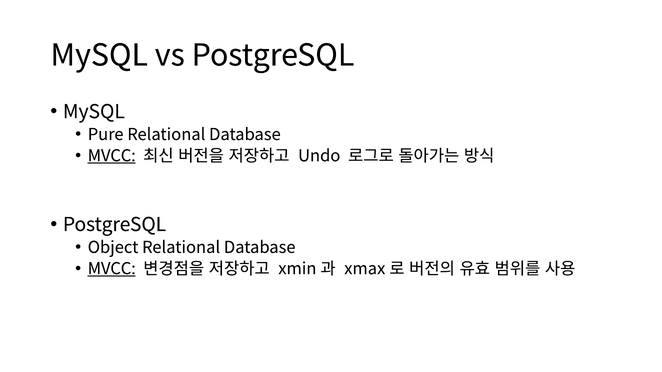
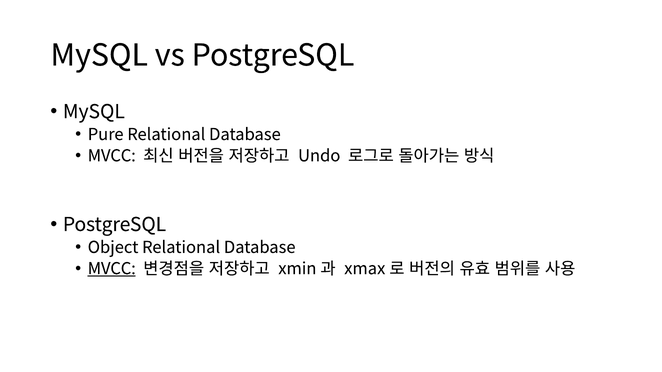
MVCC at (112, 156) underline: present -> none
